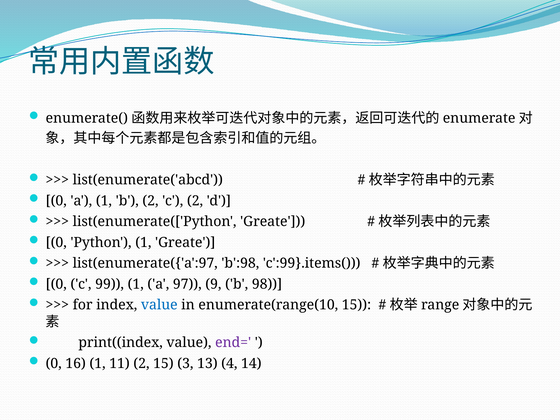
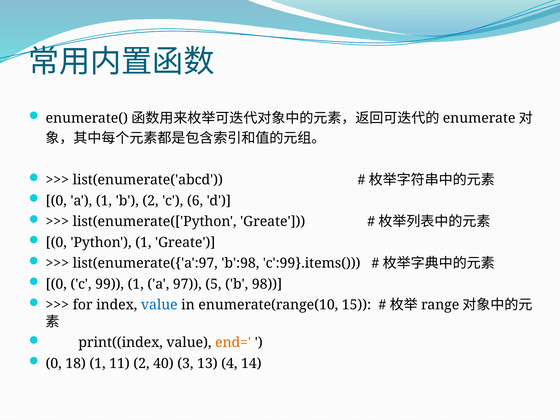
c 2: 2 -> 6
9: 9 -> 5
end= colour: purple -> orange
16: 16 -> 18
2 15: 15 -> 40
